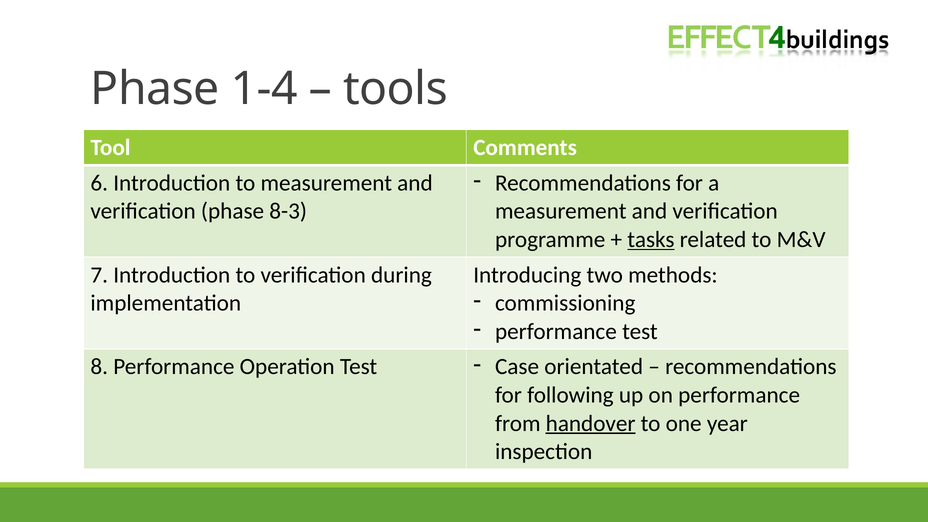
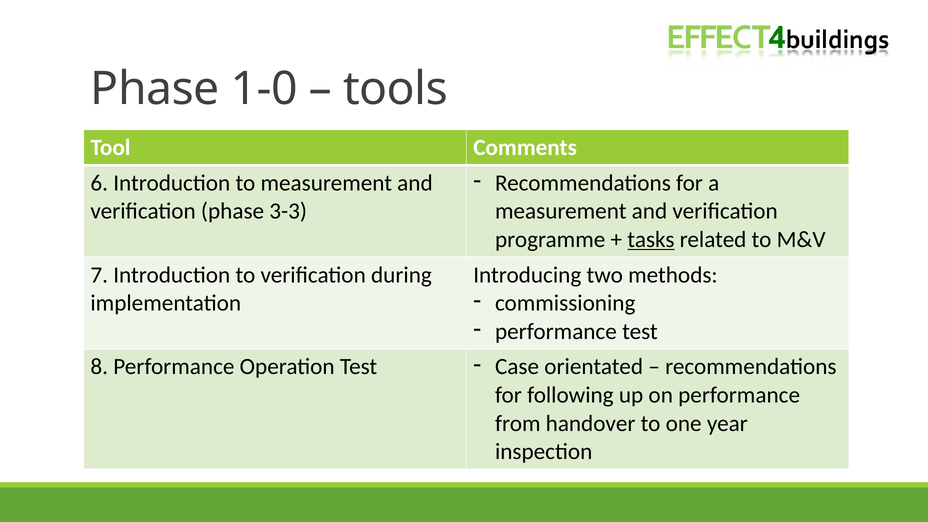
1-4: 1-4 -> 1-0
8-3: 8-3 -> 3-3
handover underline: present -> none
